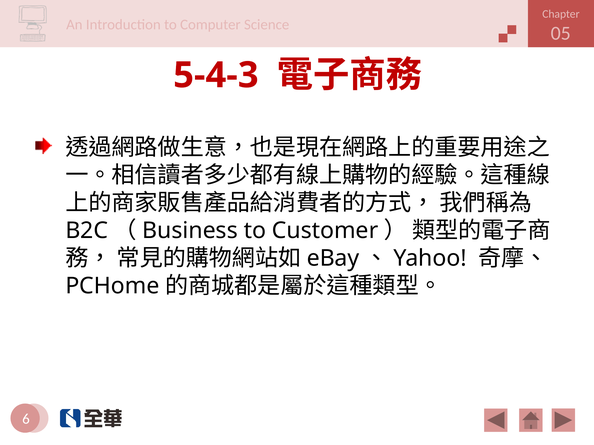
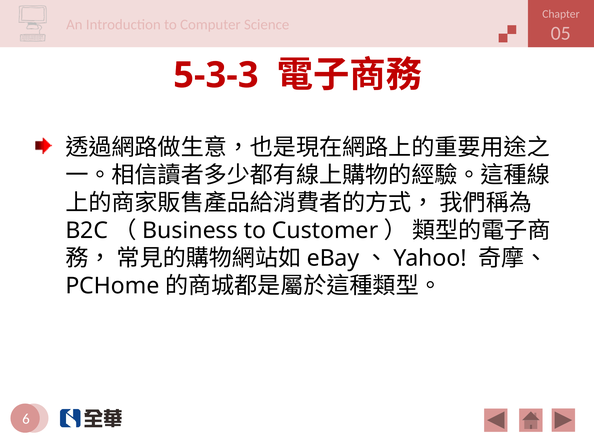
5-4-3: 5-4-3 -> 5-3-3
